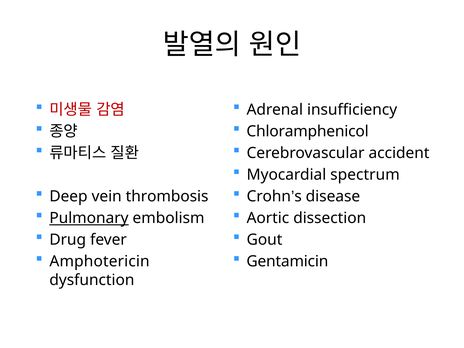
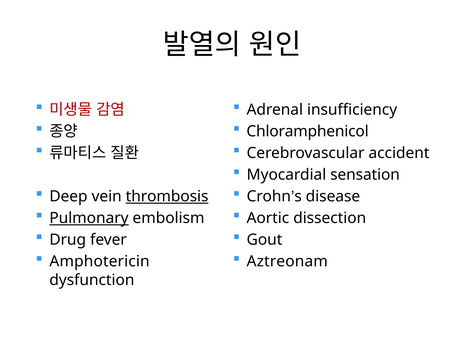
spectrum: spectrum -> sensation
thrombosis underline: none -> present
Gentamicin: Gentamicin -> Aztreonam
